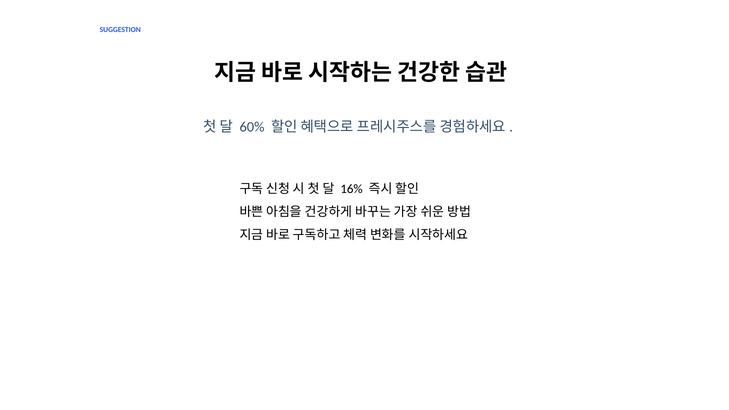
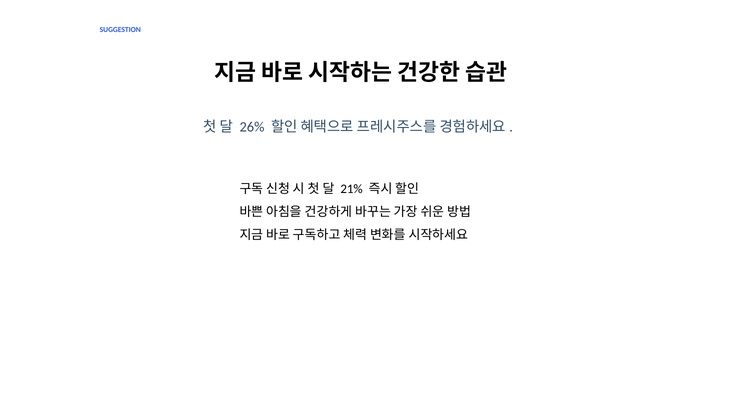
60%: 60% -> 26%
16%: 16% -> 21%
